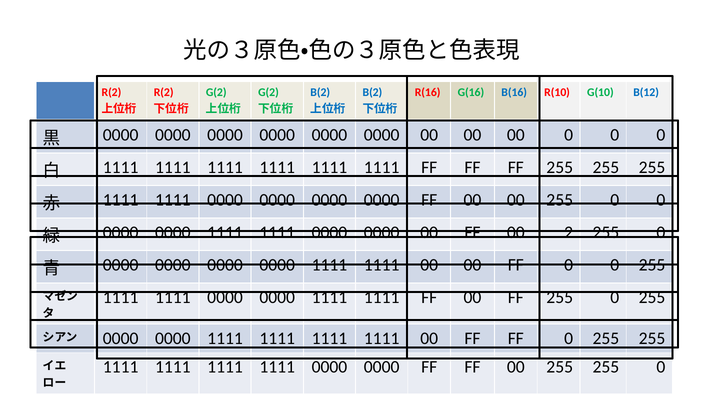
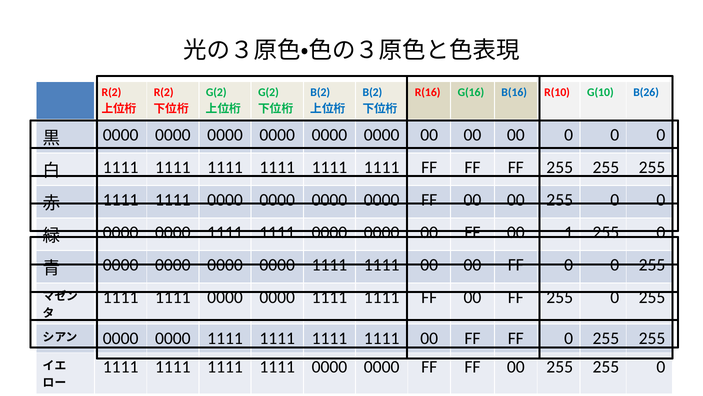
B(12: B(12 -> B(26
2: 2 -> 1
